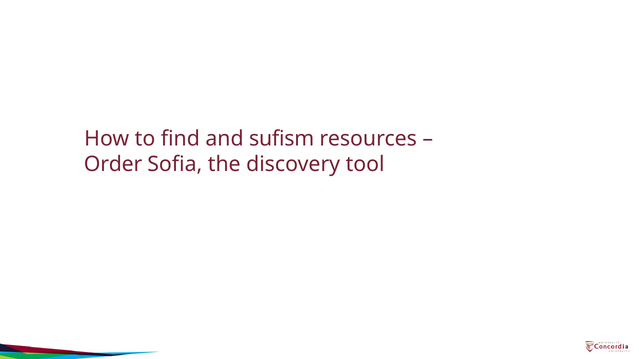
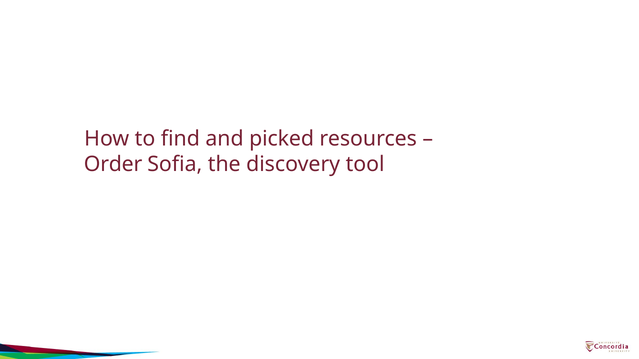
sufism: sufism -> picked
